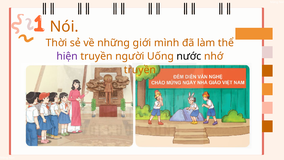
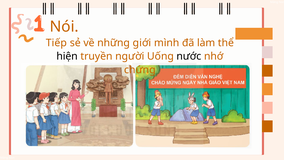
Thời: Thời -> Tiếp
hiện colour: purple -> black
truyền at (140, 70): truyền -> chứng
